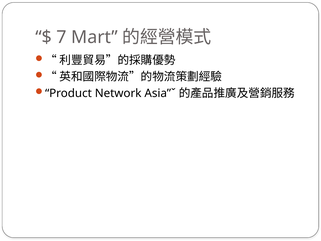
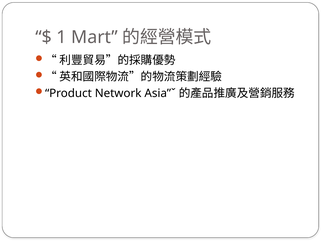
7: 7 -> 1
